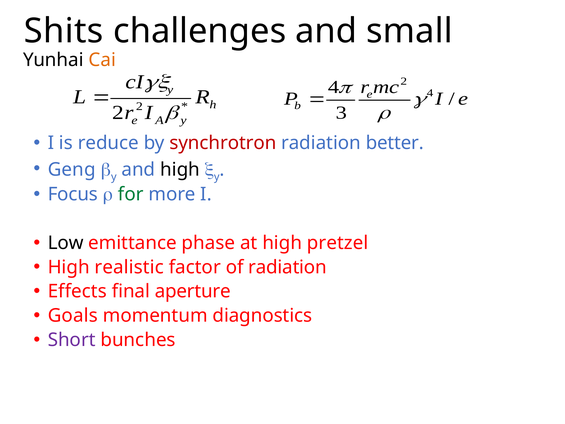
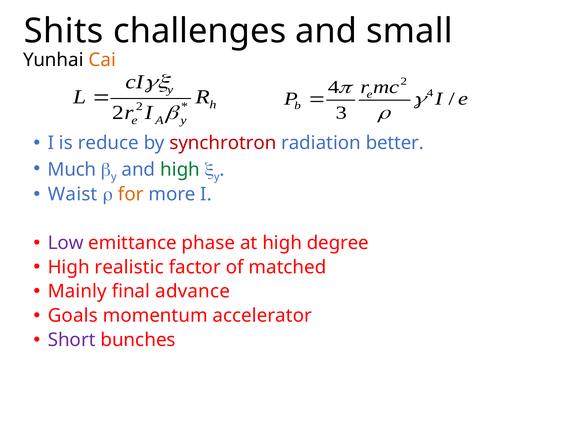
Geng: Geng -> Much
high at (180, 169) colour: black -> green
Focus: Focus -> Waist
for colour: green -> orange
Low colour: black -> purple
pretzel: pretzel -> degree
of radiation: radiation -> matched
Effects: Effects -> Mainly
aperture: aperture -> advance
diagnostics: diagnostics -> accelerator
